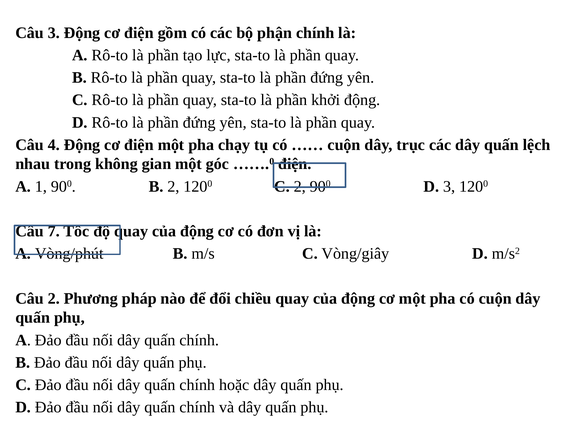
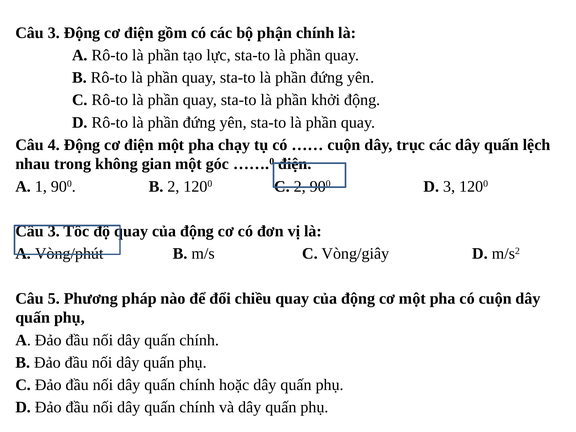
7 at (54, 231): 7 -> 3
Câu 2: 2 -> 5
